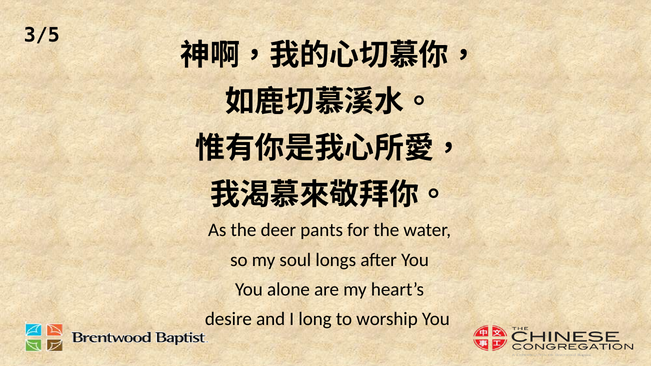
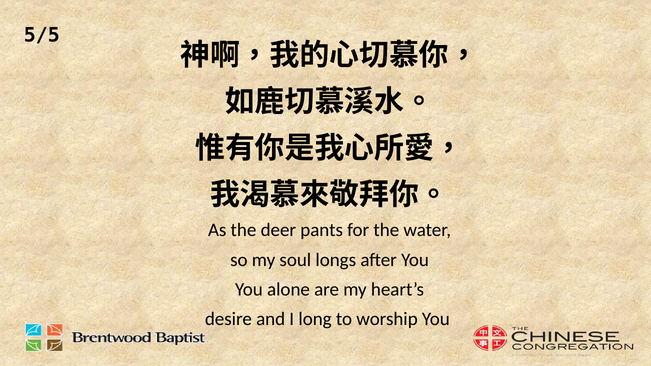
3/5: 3/5 -> 5/5
